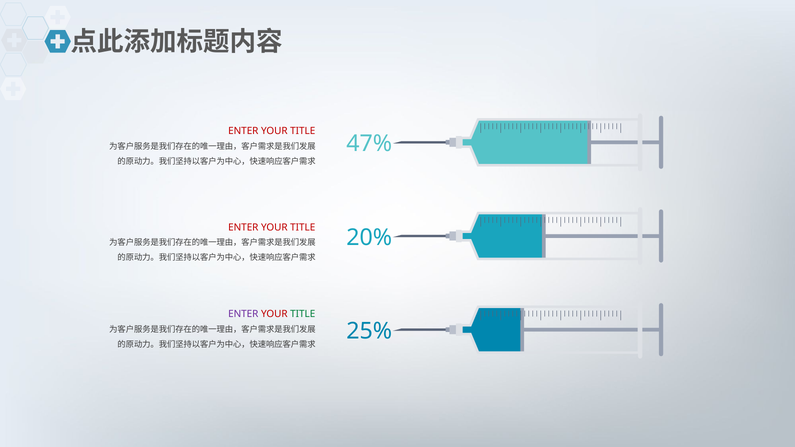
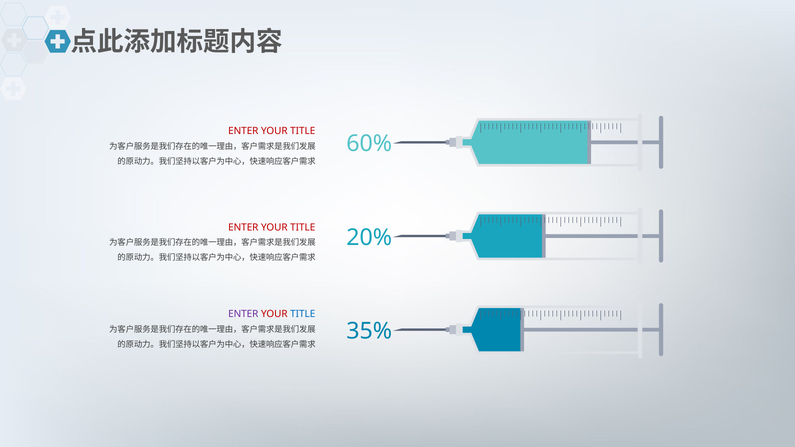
47%: 47% -> 60%
TITLE at (303, 314) colour: green -> blue
25%: 25% -> 35%
